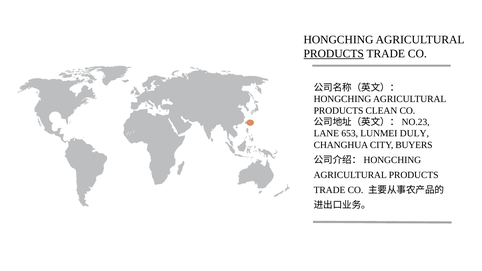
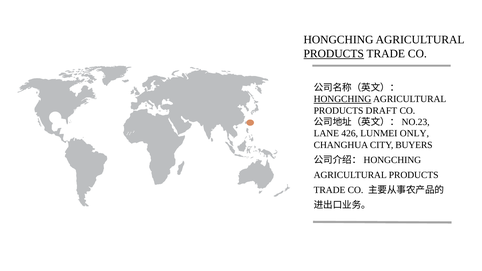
HONGCHING at (342, 99) underline: none -> present
CLEAN: CLEAN -> DRAFT
653: 653 -> 426
DULY: DULY -> ONLY
